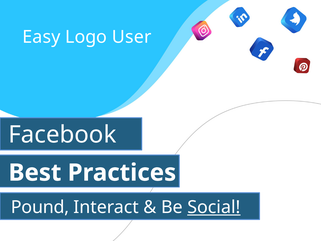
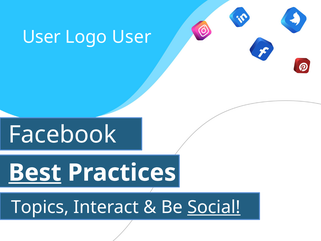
Easy at (41, 37): Easy -> User
Best underline: none -> present
Pound: Pound -> Topics
